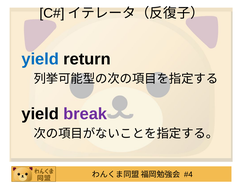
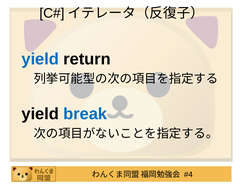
break colour: purple -> blue
